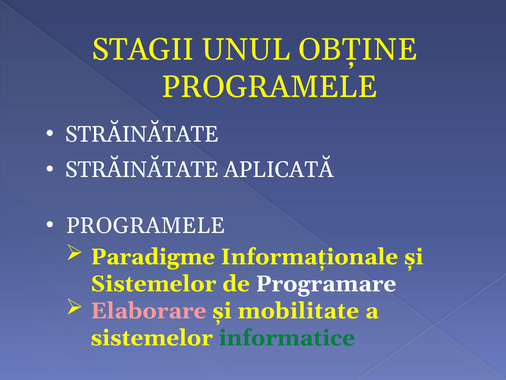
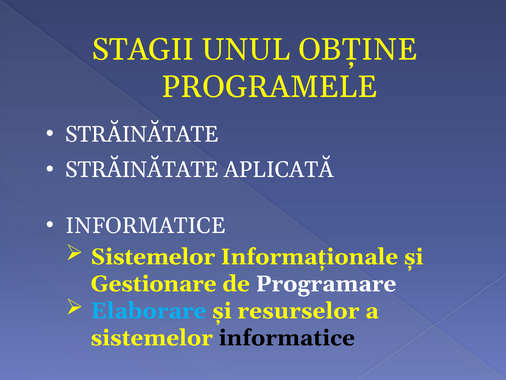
PROGRAMELE at (146, 225): PROGRAMELE -> INFORMATICE
Paradigme at (153, 257): Paradigme -> Sistemelor
Sistemelor at (153, 284): Sistemelor -> Gestionare
Elaborare colour: pink -> light blue
mobilitate: mobilitate -> resurselor
informatice at (287, 337) colour: green -> black
